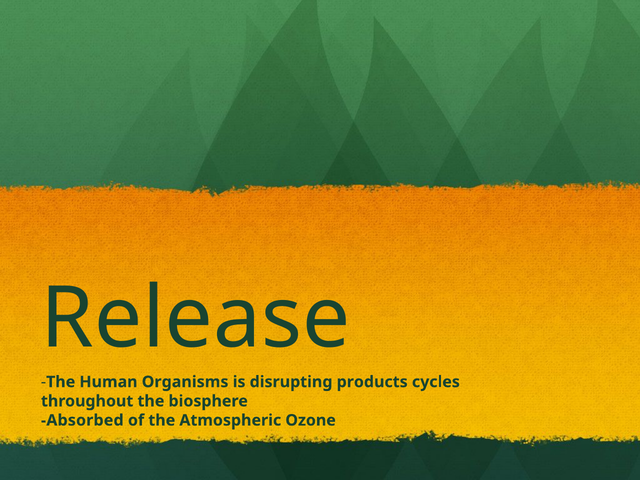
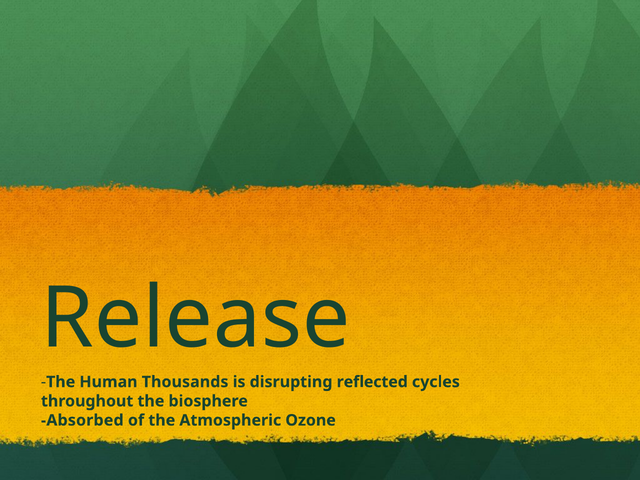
Organisms: Organisms -> Thousands
products: products -> reflected
